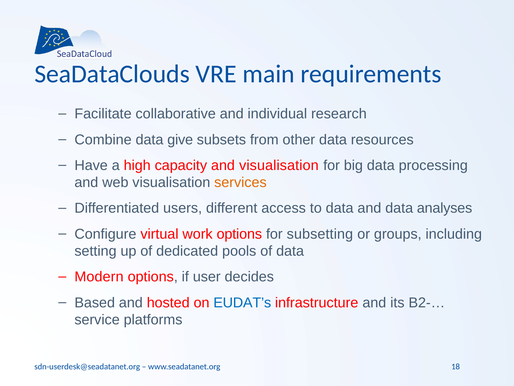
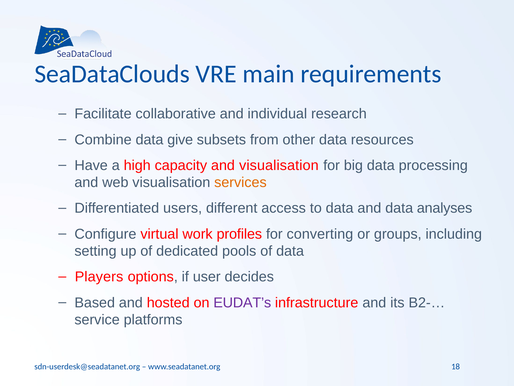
work options: options -> profiles
subsetting: subsetting -> converting
Modern: Modern -> Players
EUDAT’s colour: blue -> purple
